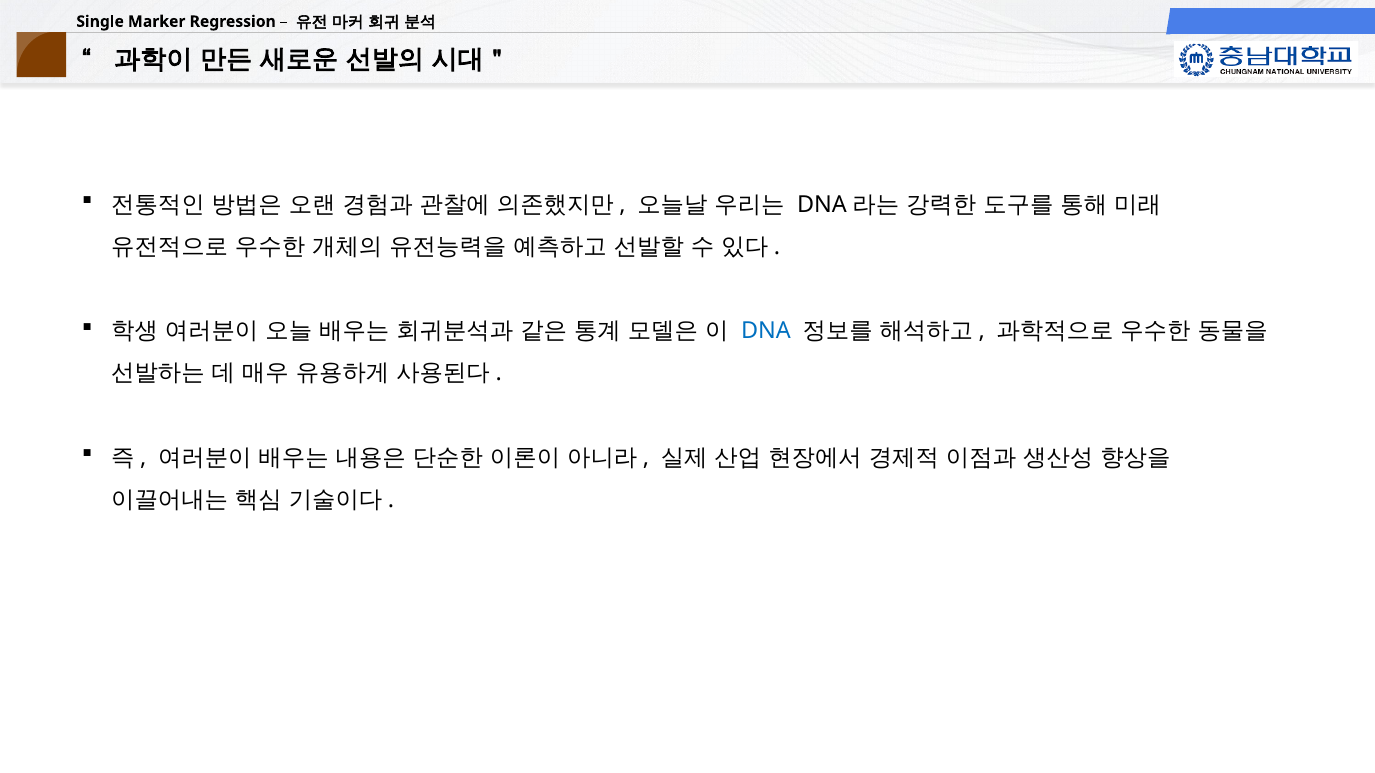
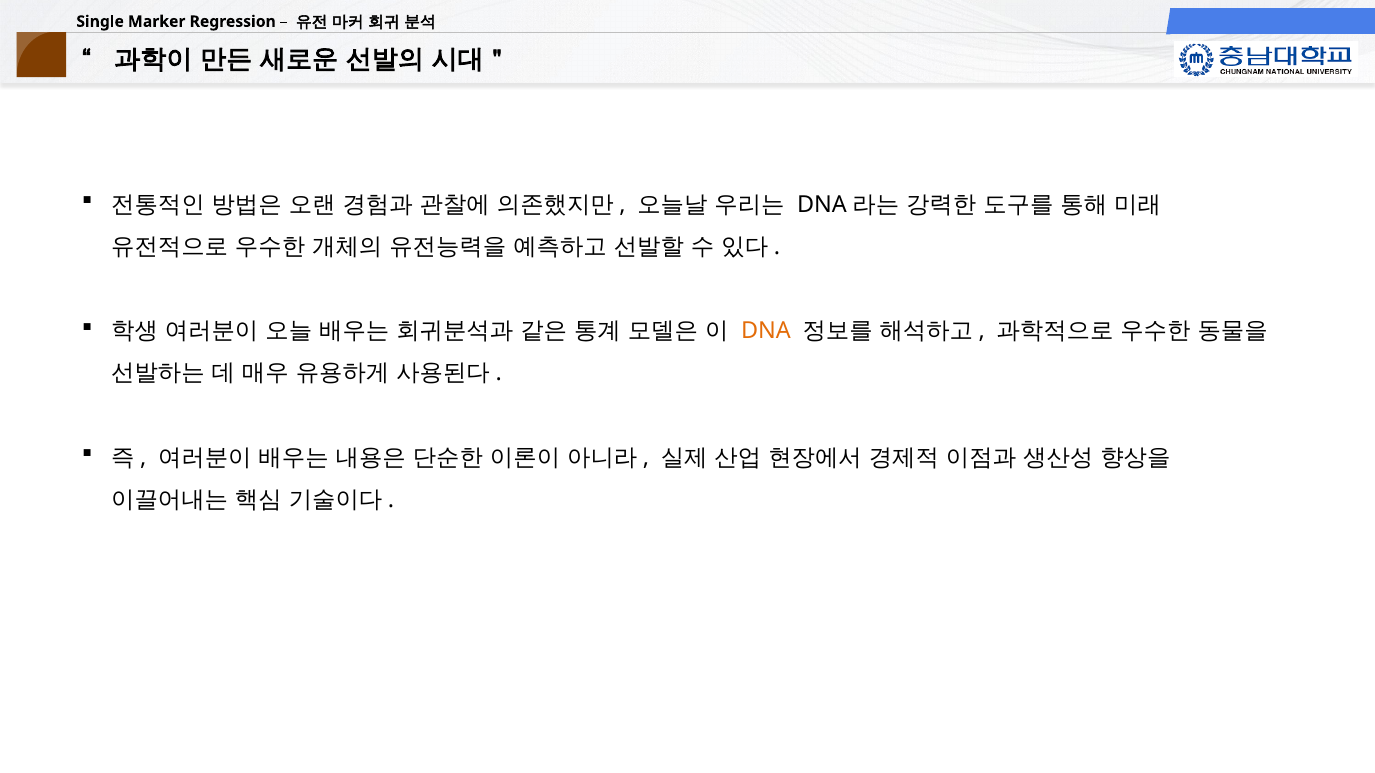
DNA colour: blue -> orange
